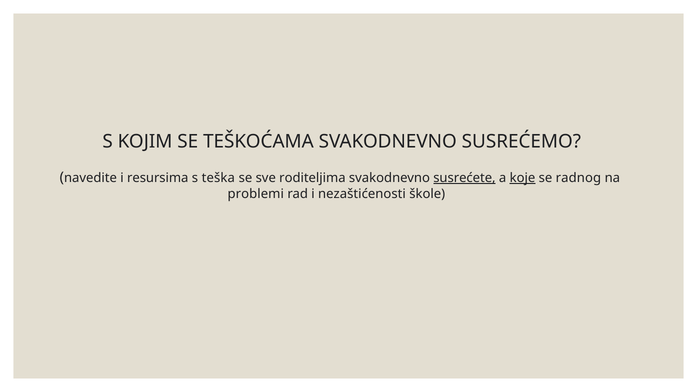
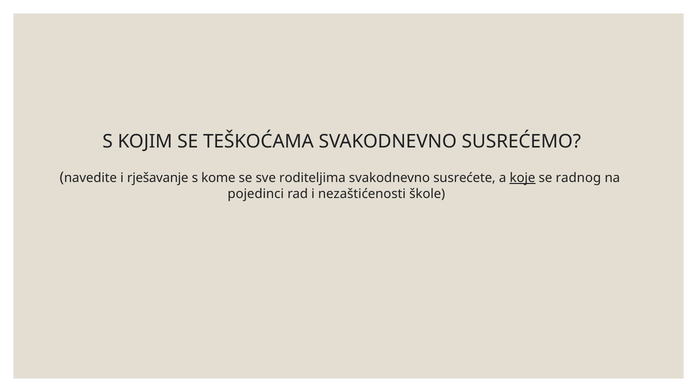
resursima: resursima -> rješavanje
teška: teška -> kome
susrećete underline: present -> none
problemi: problemi -> pojedinci
